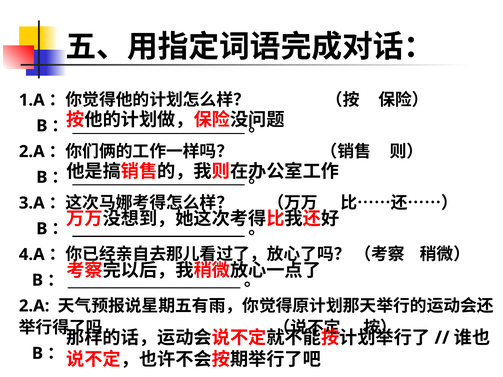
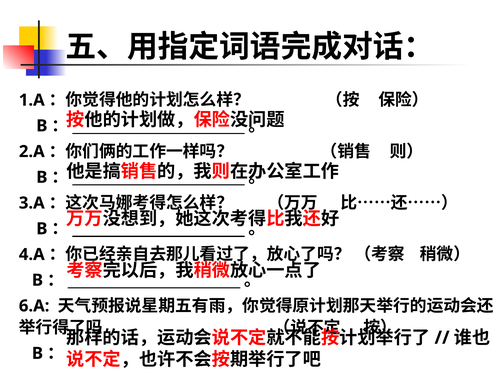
2.A at (34, 306): 2.A -> 6.A
